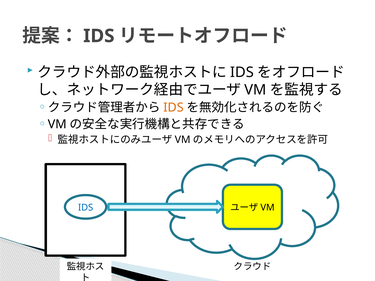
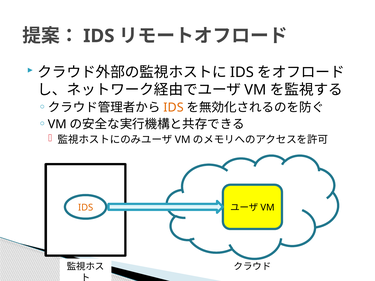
IDS at (86, 208) colour: blue -> orange
